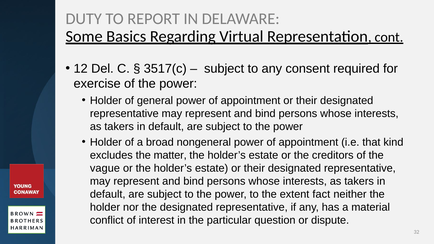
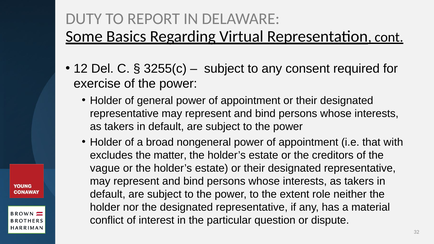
3517(c: 3517(c -> 3255(c
kind: kind -> with
fact: fact -> role
